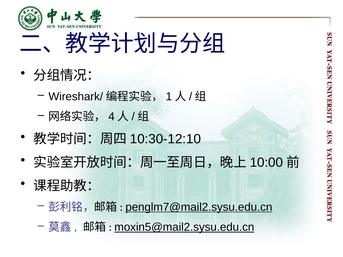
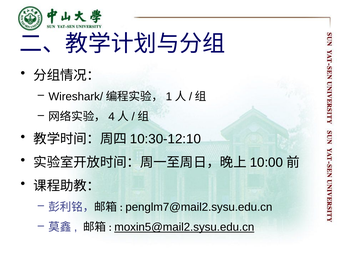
penglm7@mail2.sysu.edu.cn underline: present -> none
